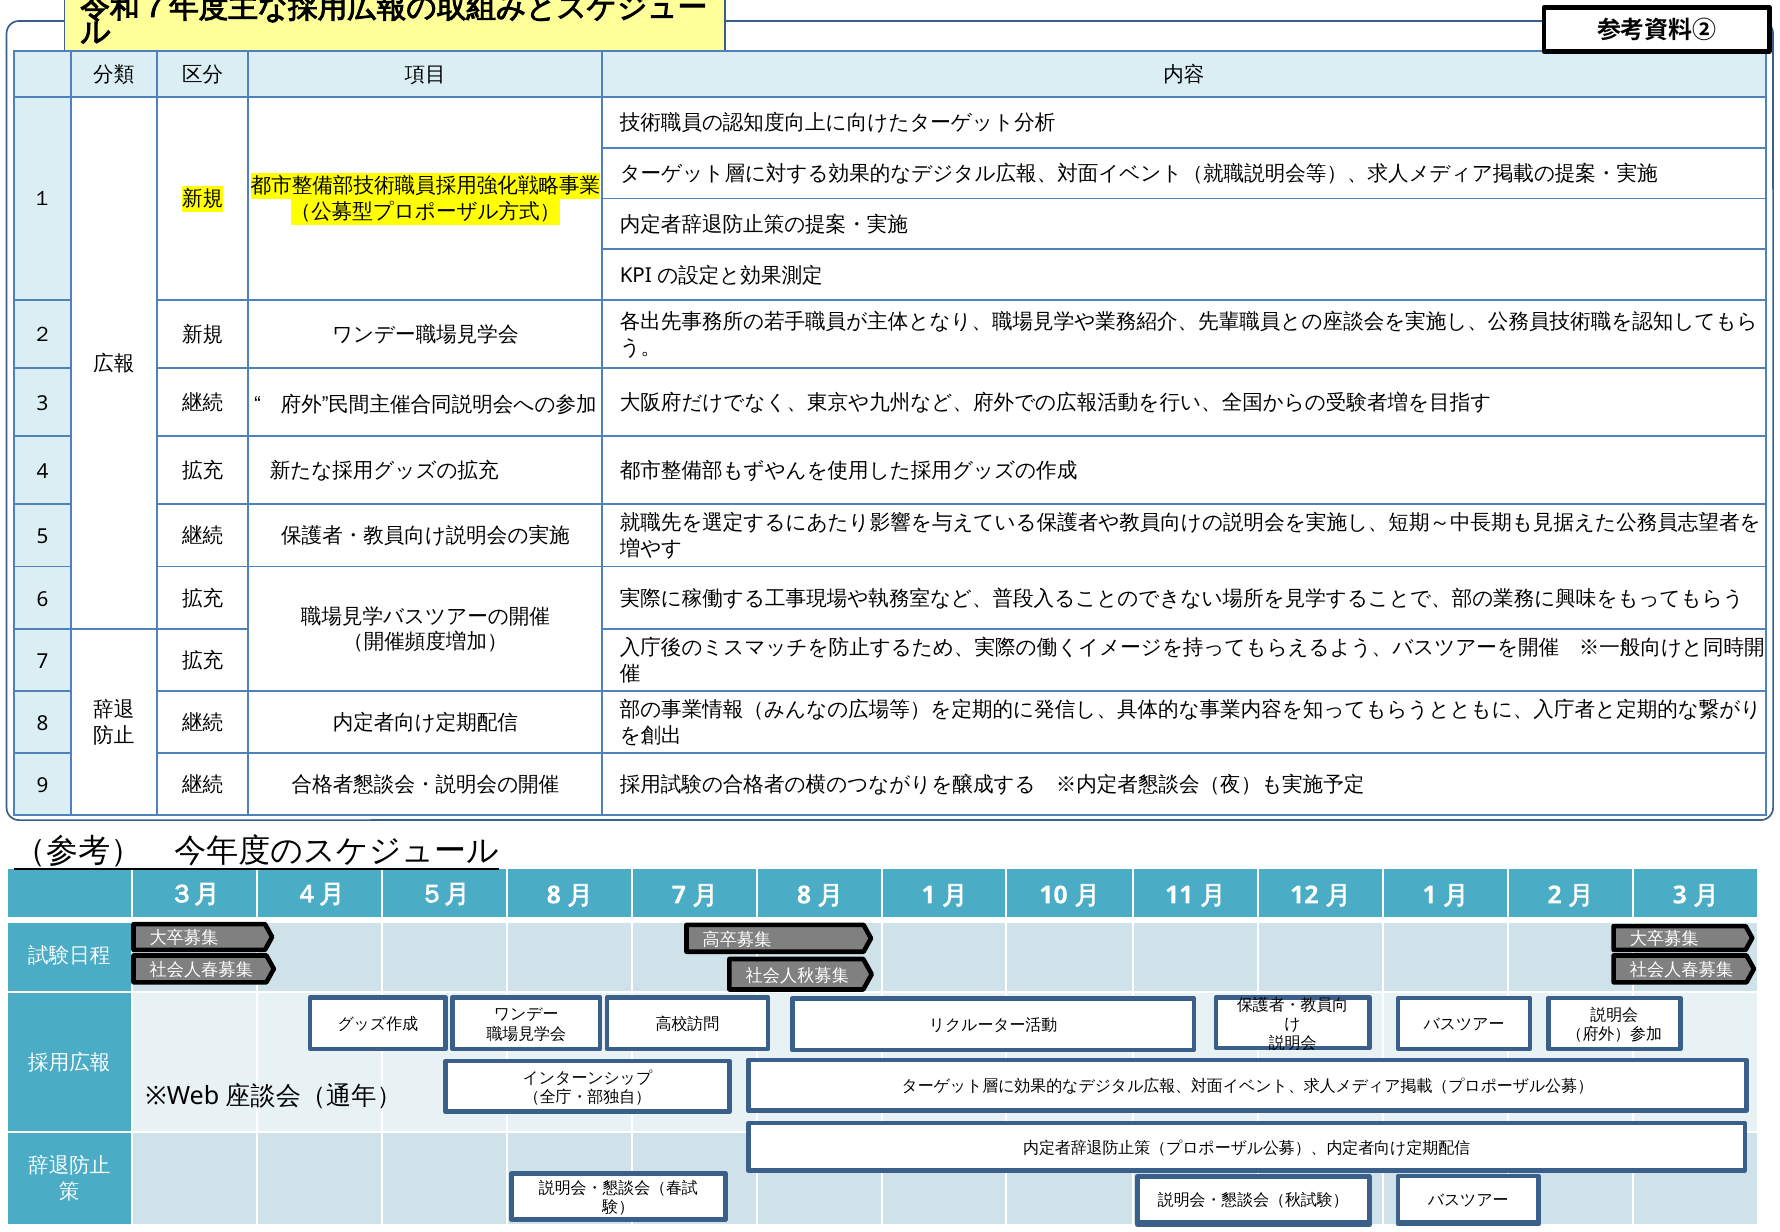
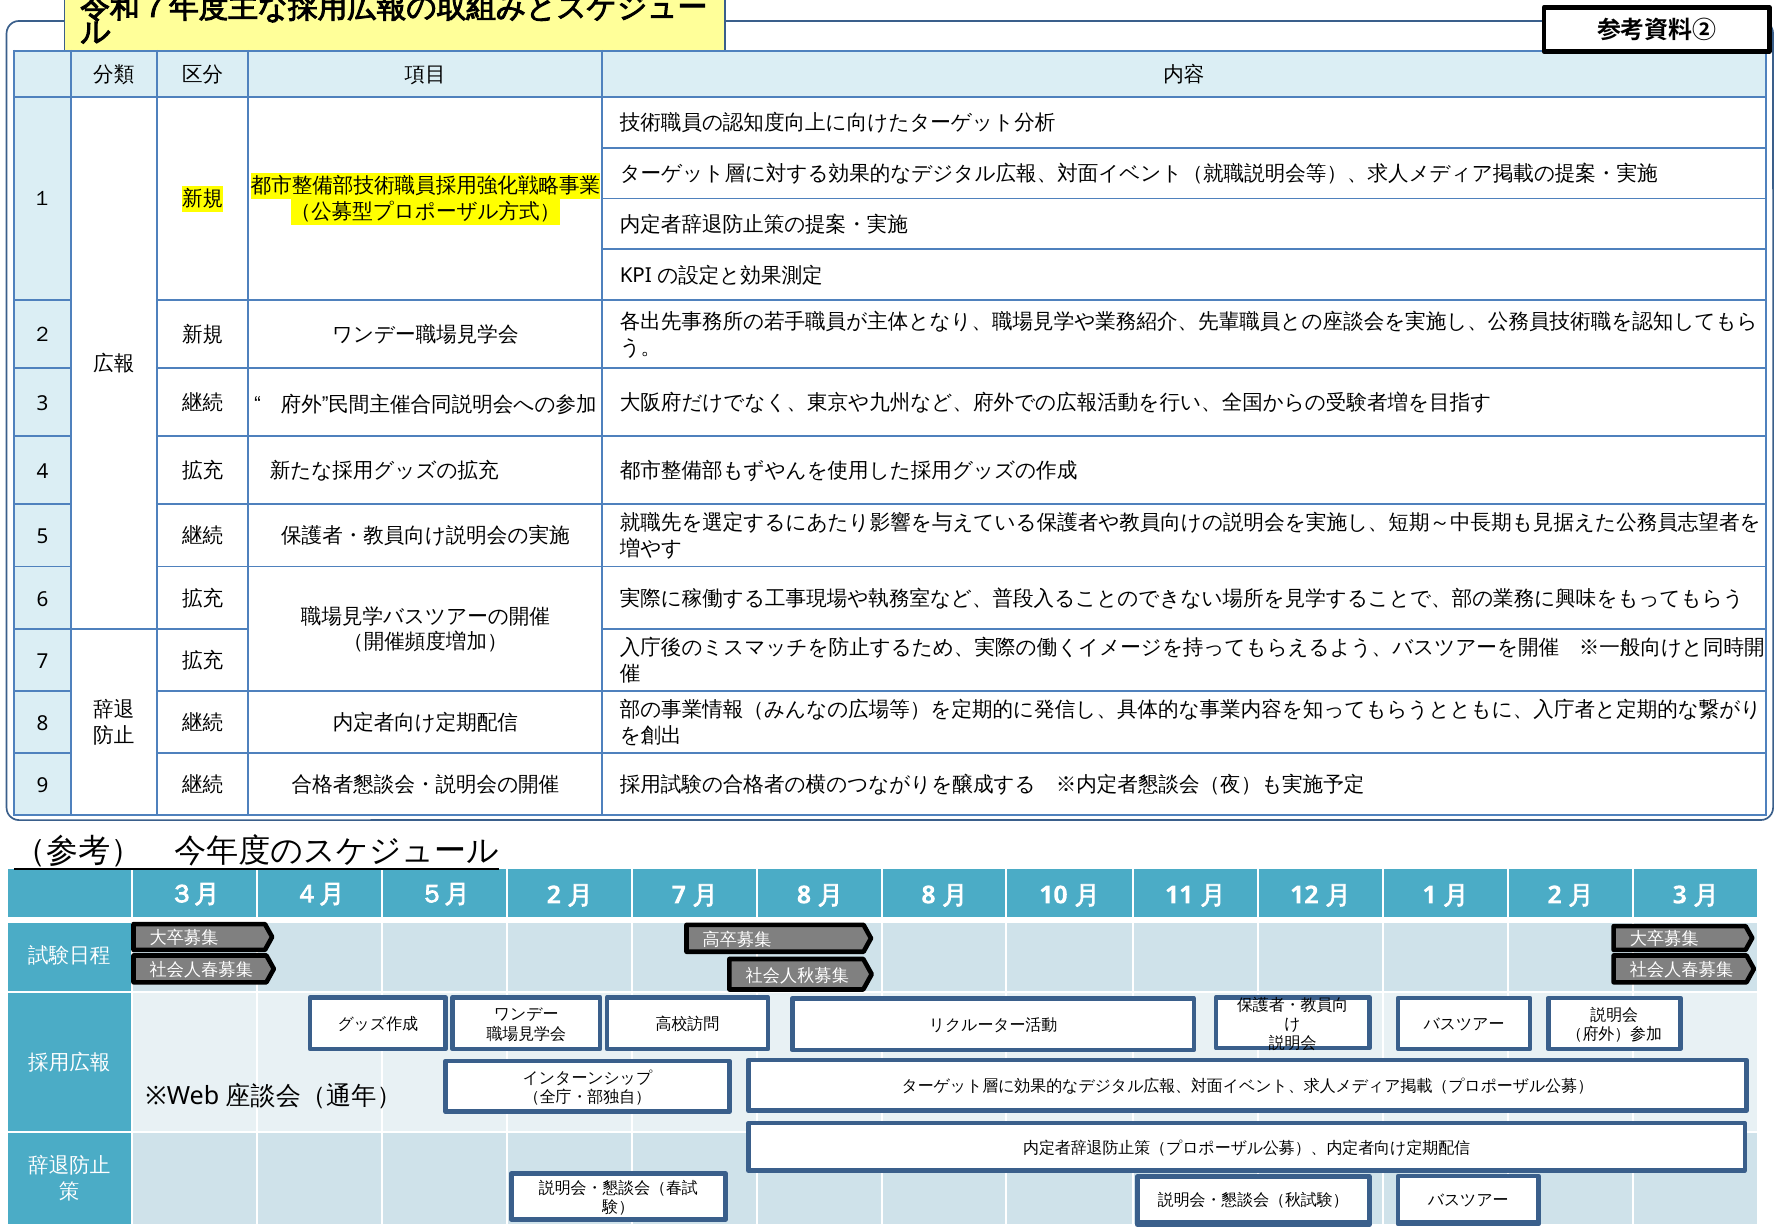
8 at (554, 895): 8 -> 2
1 at (929, 895): 1 -> 8
